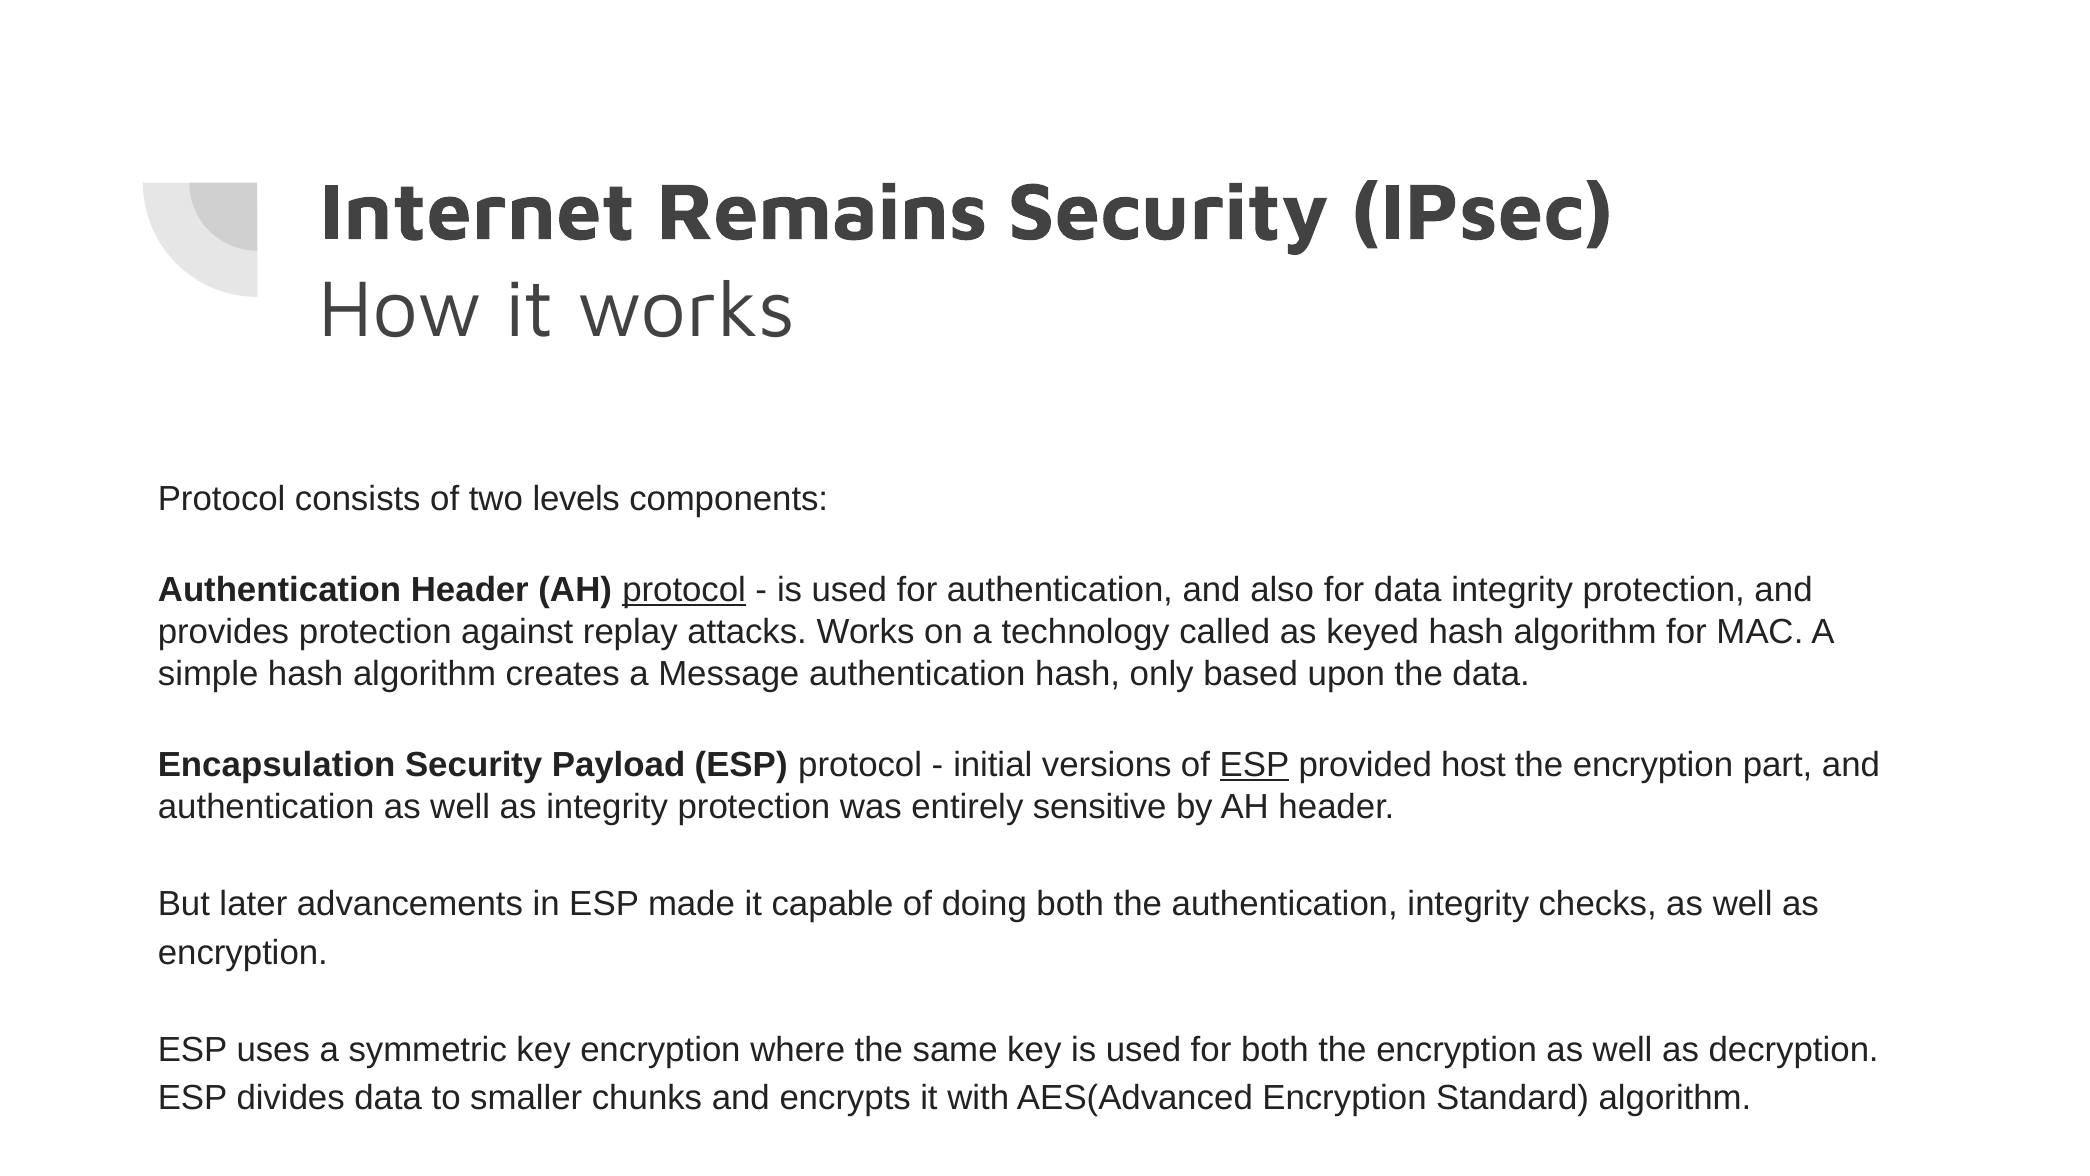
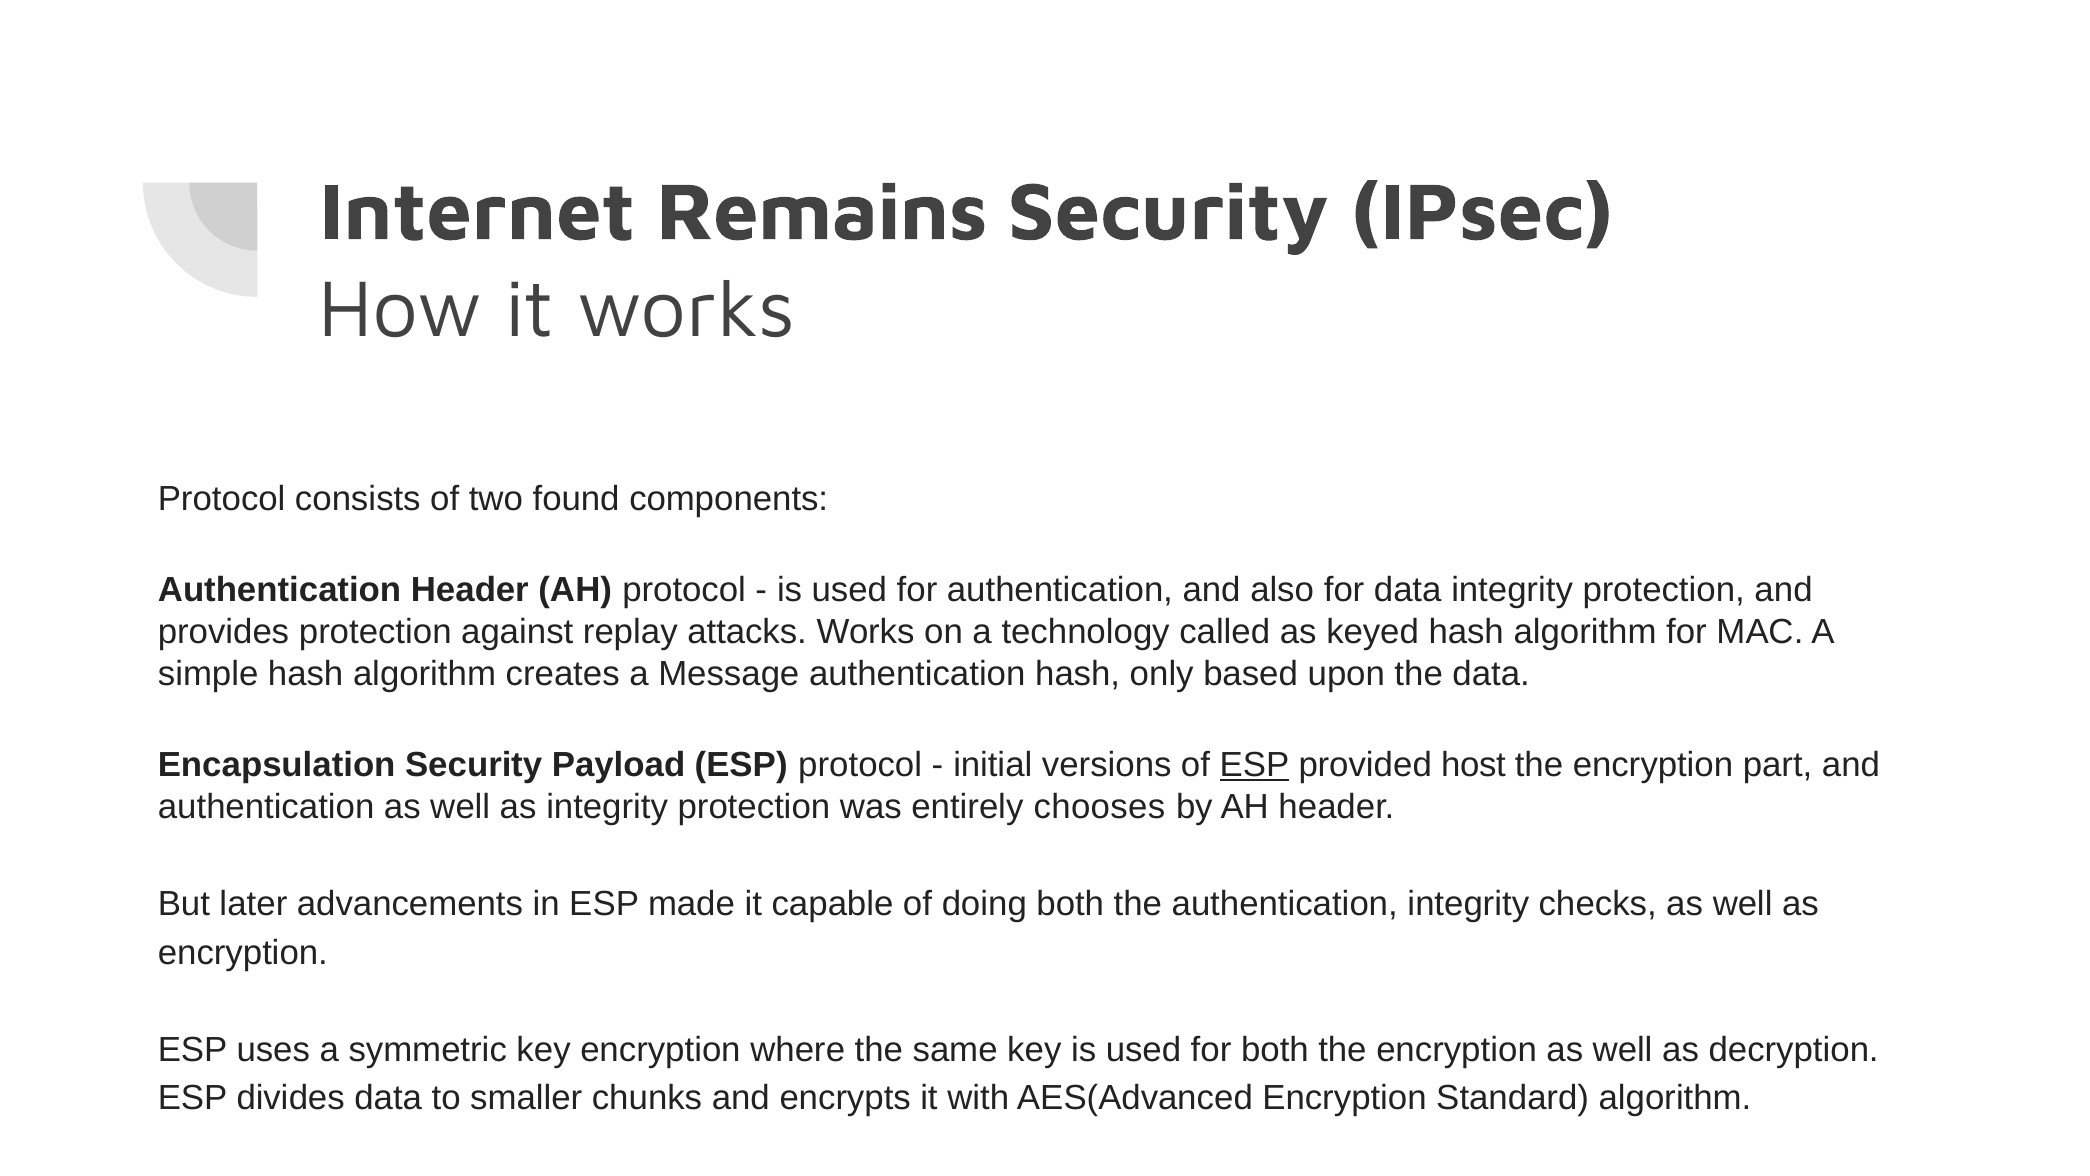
levels: levels -> found
protocol at (684, 590) underline: present -> none
sensitive: sensitive -> chooses
